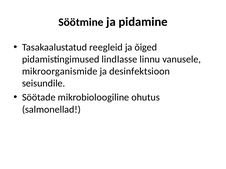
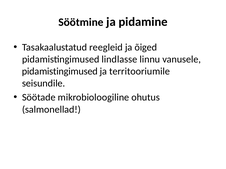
mikroorganismide at (60, 72): mikroorganismide -> pidamistingimused
desinfektsioon: desinfektsioon -> territooriumile
